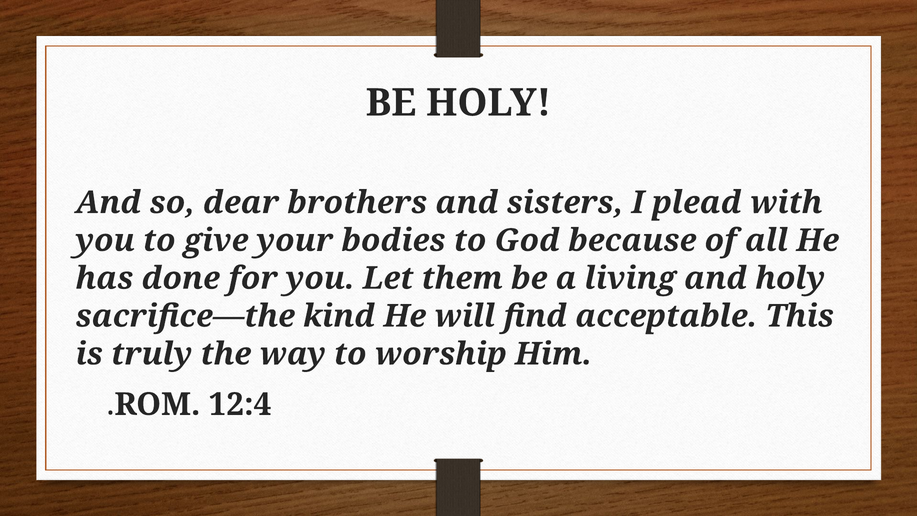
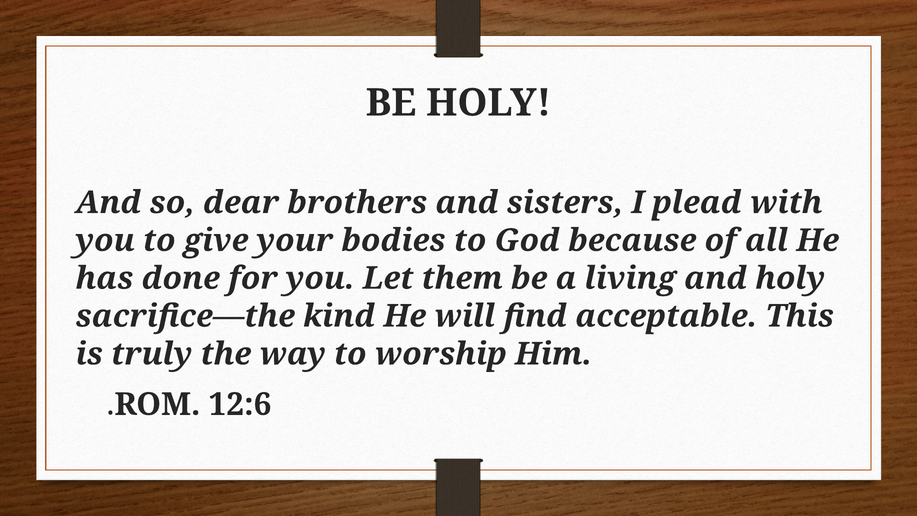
12:4: 12:4 -> 12:6
